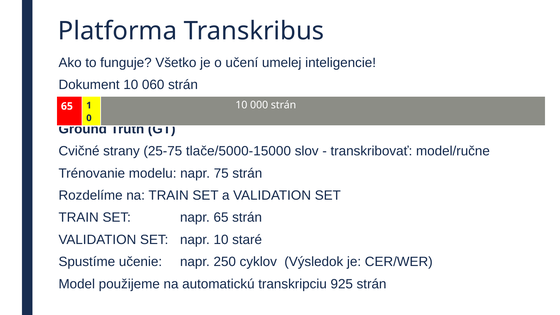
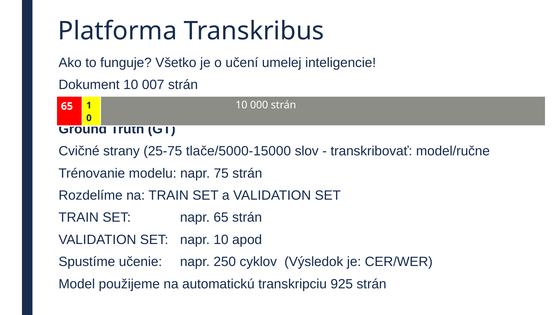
060: 060 -> 007
staré: staré -> apod
